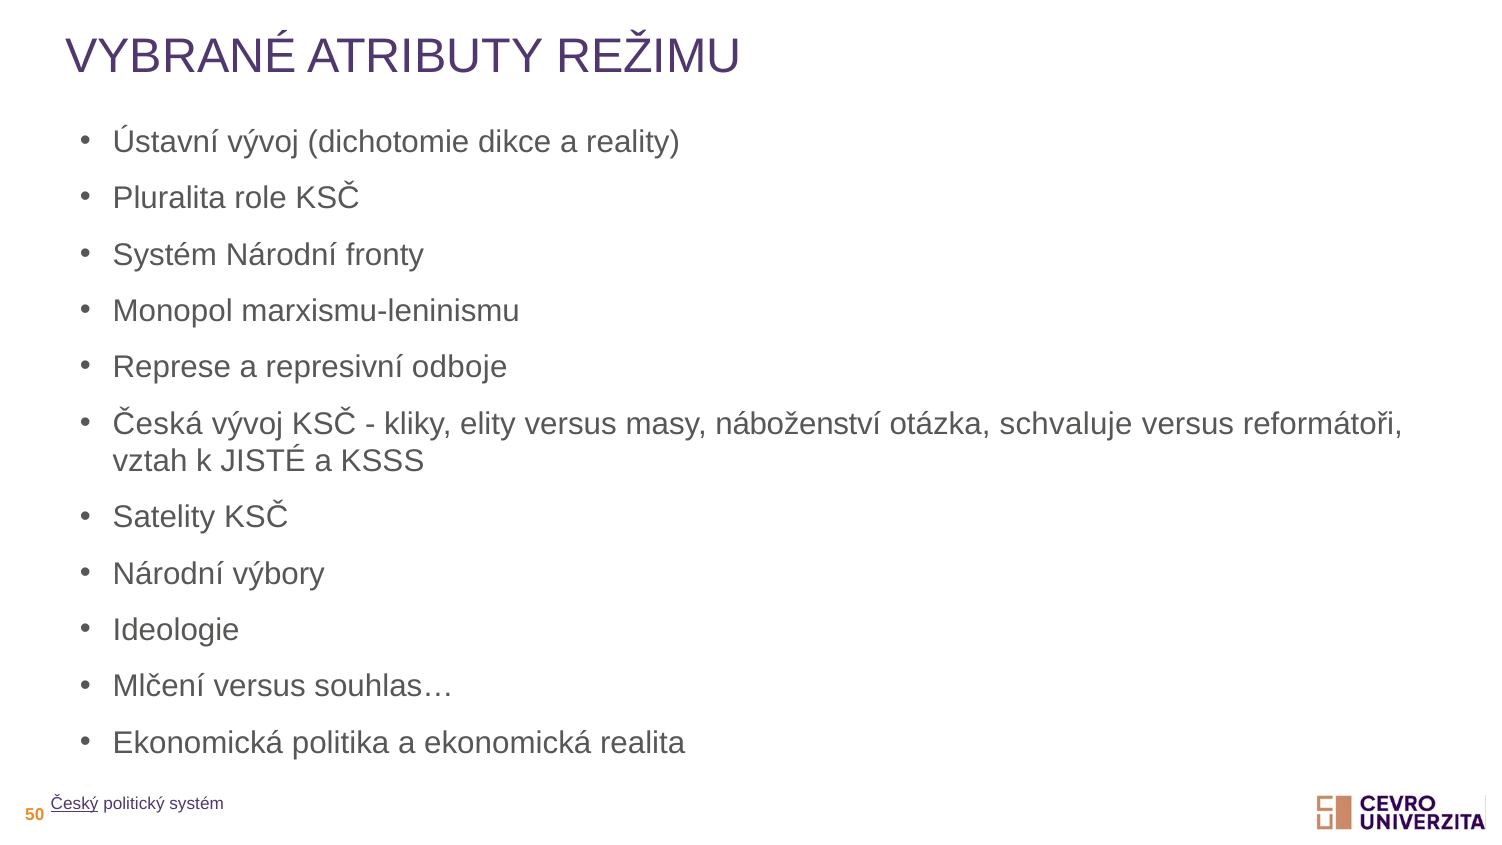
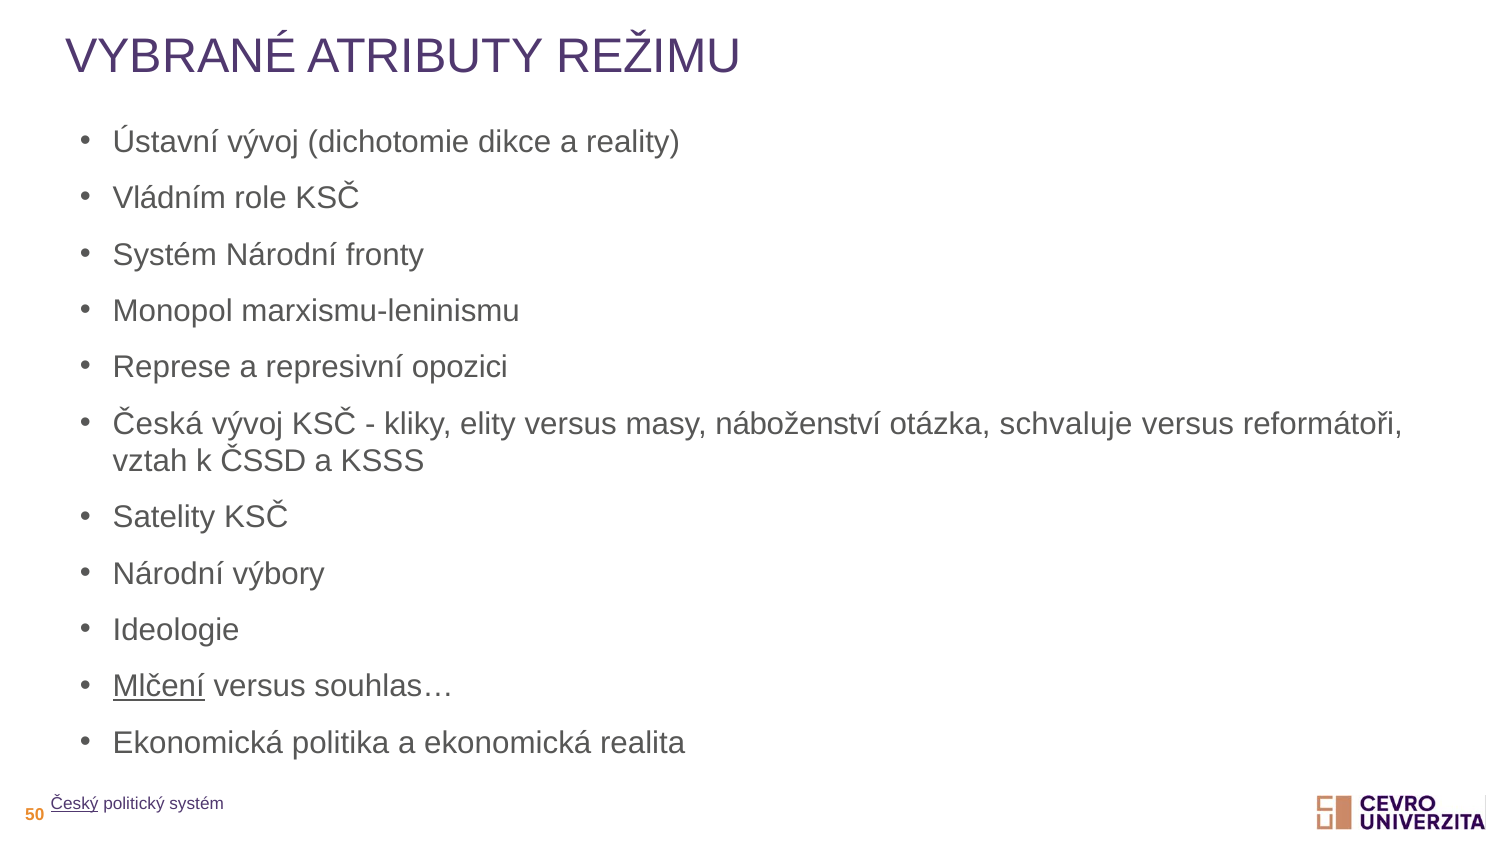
Pluralita: Pluralita -> Vládním
odboje: odboje -> opozici
JISTÉ: JISTÉ -> ČSSD
Mlčení underline: none -> present
